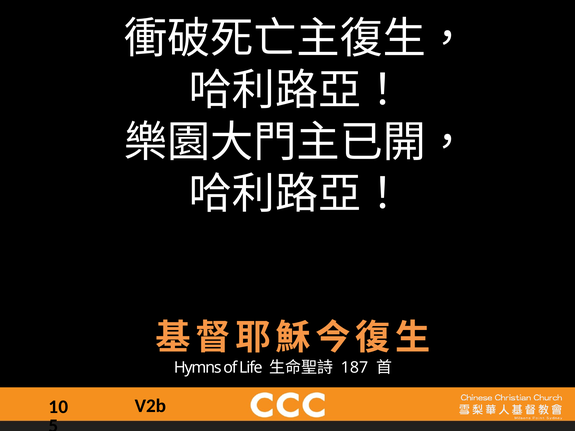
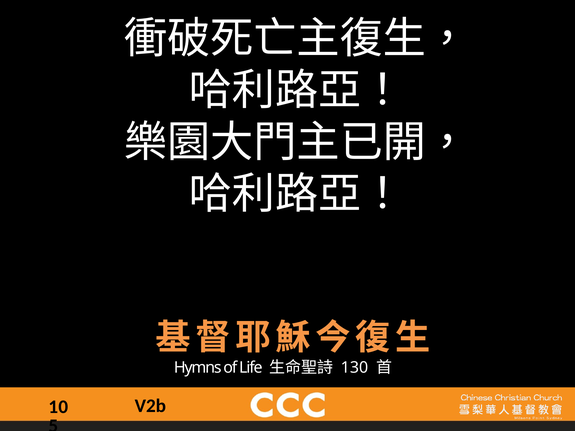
187: 187 -> 130
